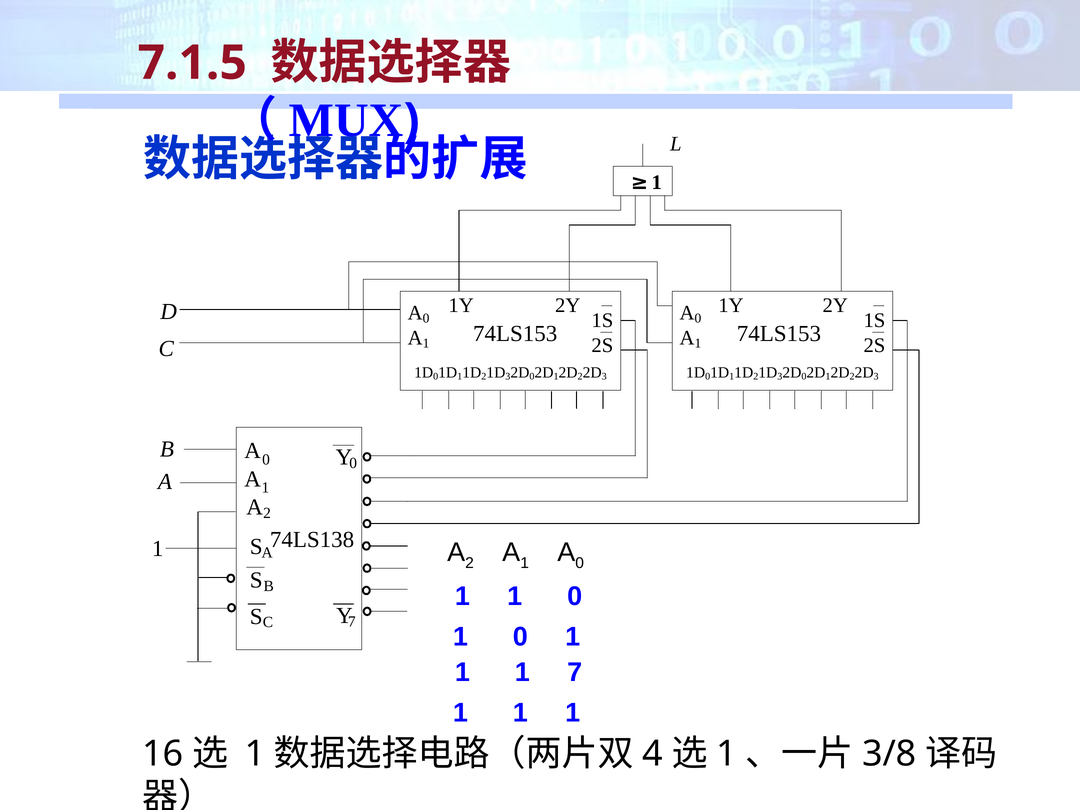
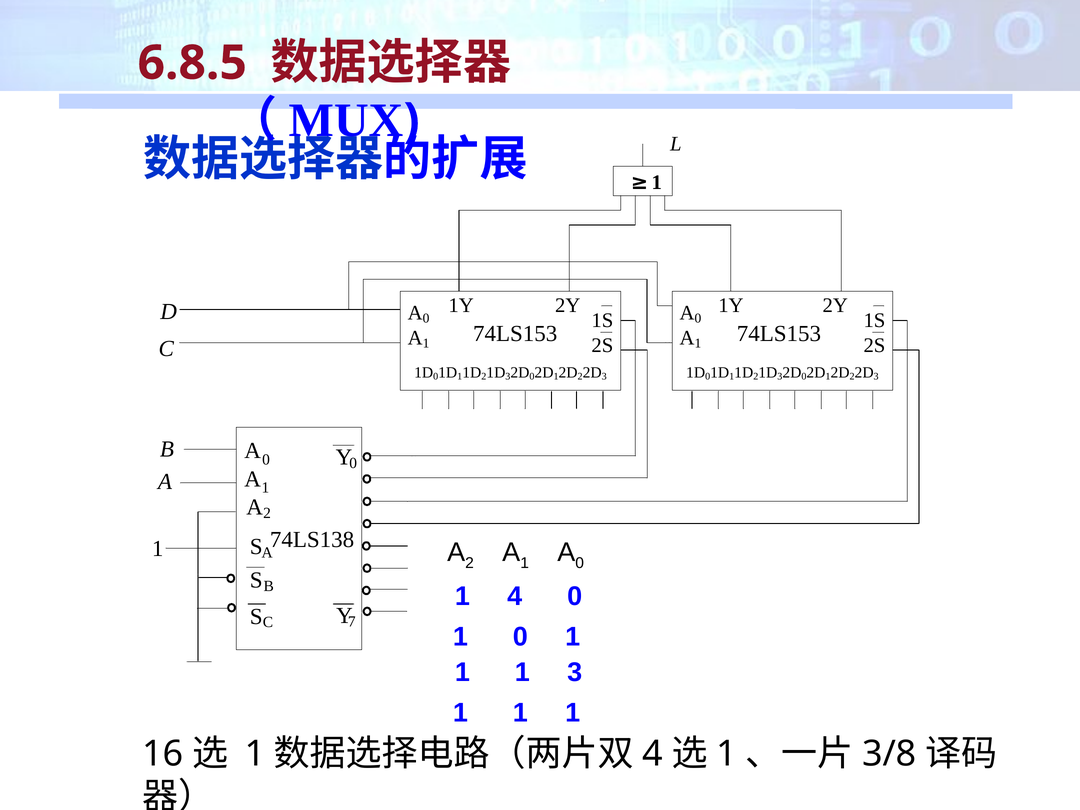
7.1.5: 7.1.5 -> 6.8.5
1 at (515, 596): 1 -> 4
1 7: 7 -> 3
